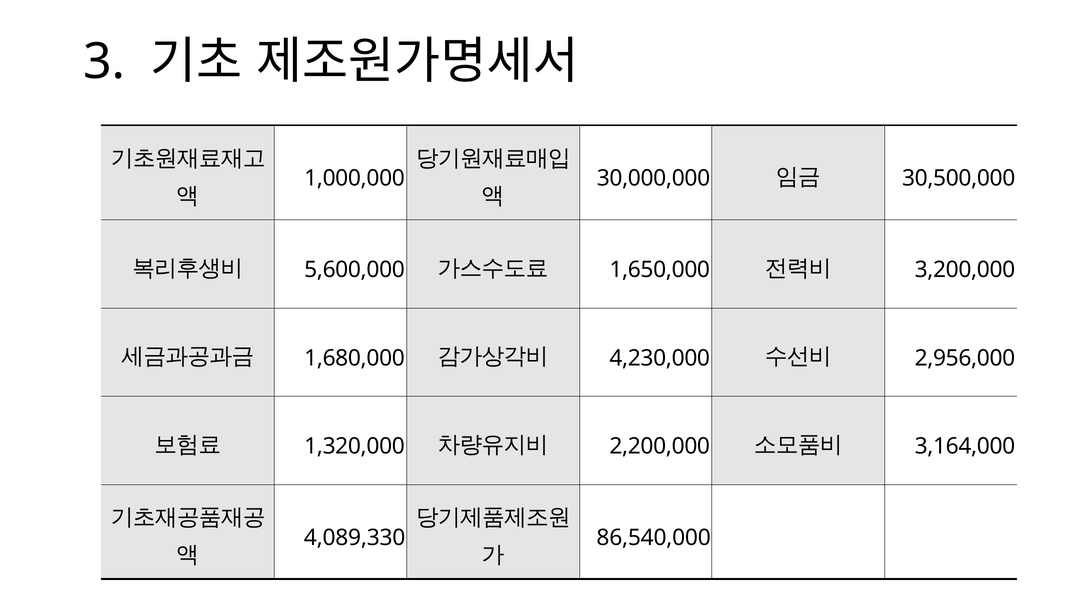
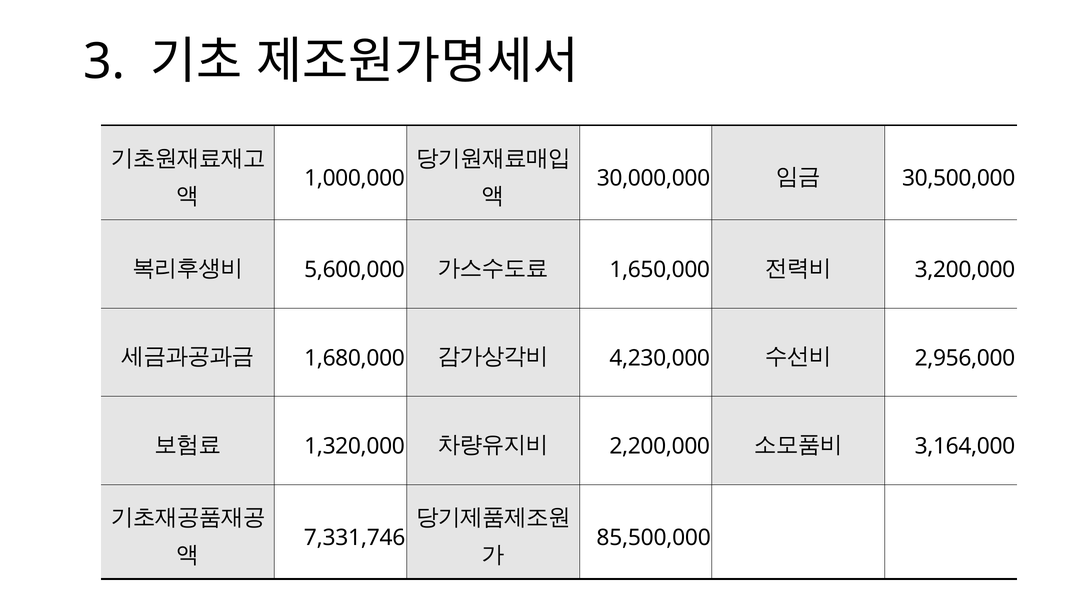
4,089,330: 4,089,330 -> 7,331,746
86,540,000: 86,540,000 -> 85,500,000
